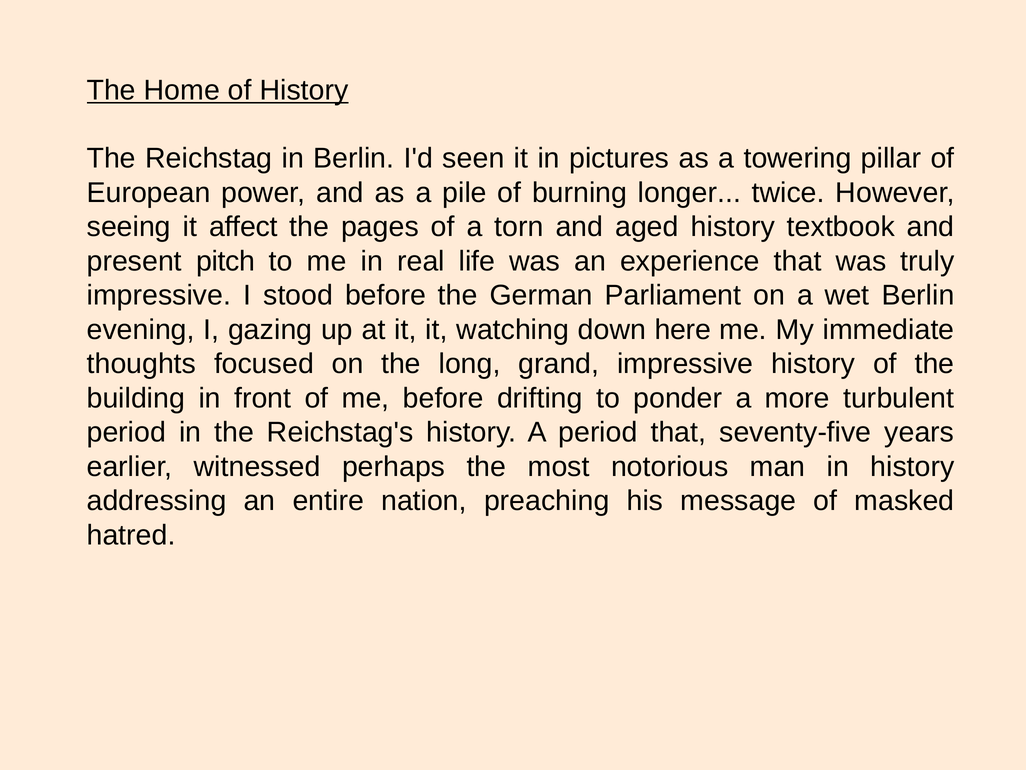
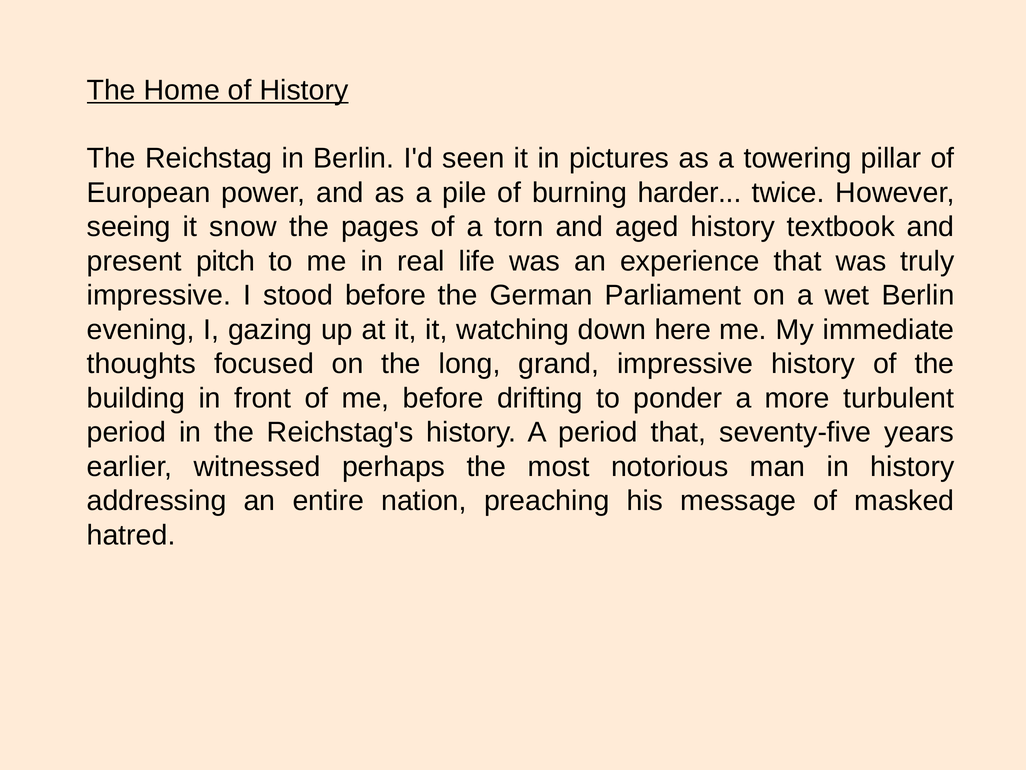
longer: longer -> harder
affect: affect -> snow
